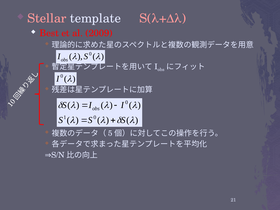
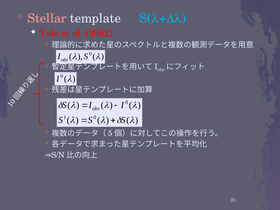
S(λ+Δλ colour: pink -> light blue
Best: Best -> Yale
2009: 2009 -> 2062
